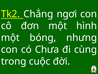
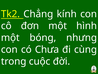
ngơi: ngơi -> kính
